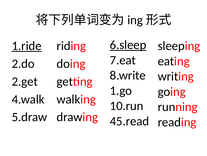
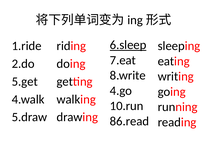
1.ride underline: present -> none
2.get: 2.get -> 5.get
1.go: 1.go -> 4.go
45.read: 45.read -> 86.read
